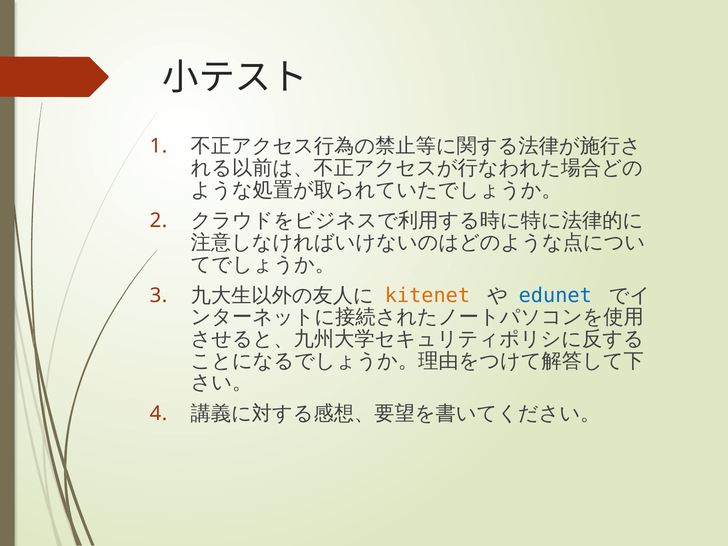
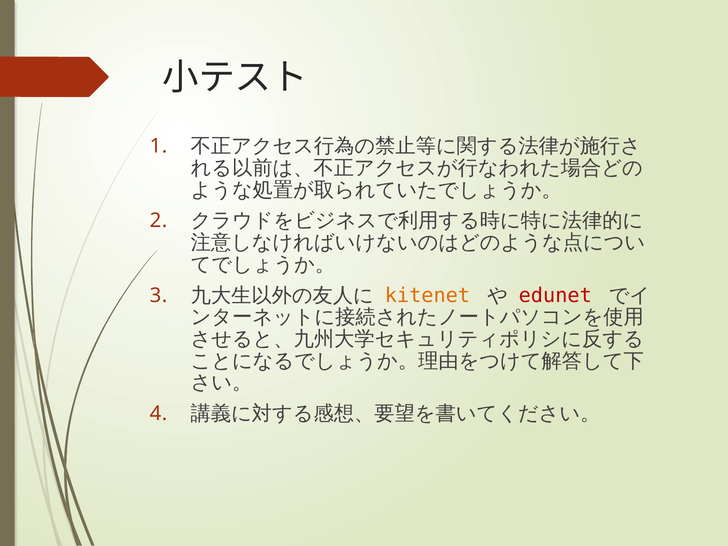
edunet colour: blue -> red
